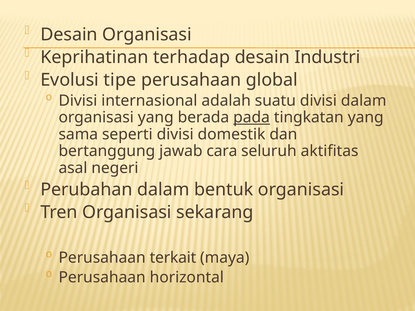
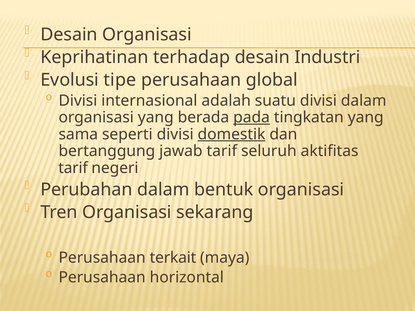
domestik underline: none -> present
jawab cara: cara -> tarif
asal at (73, 168): asal -> tarif
